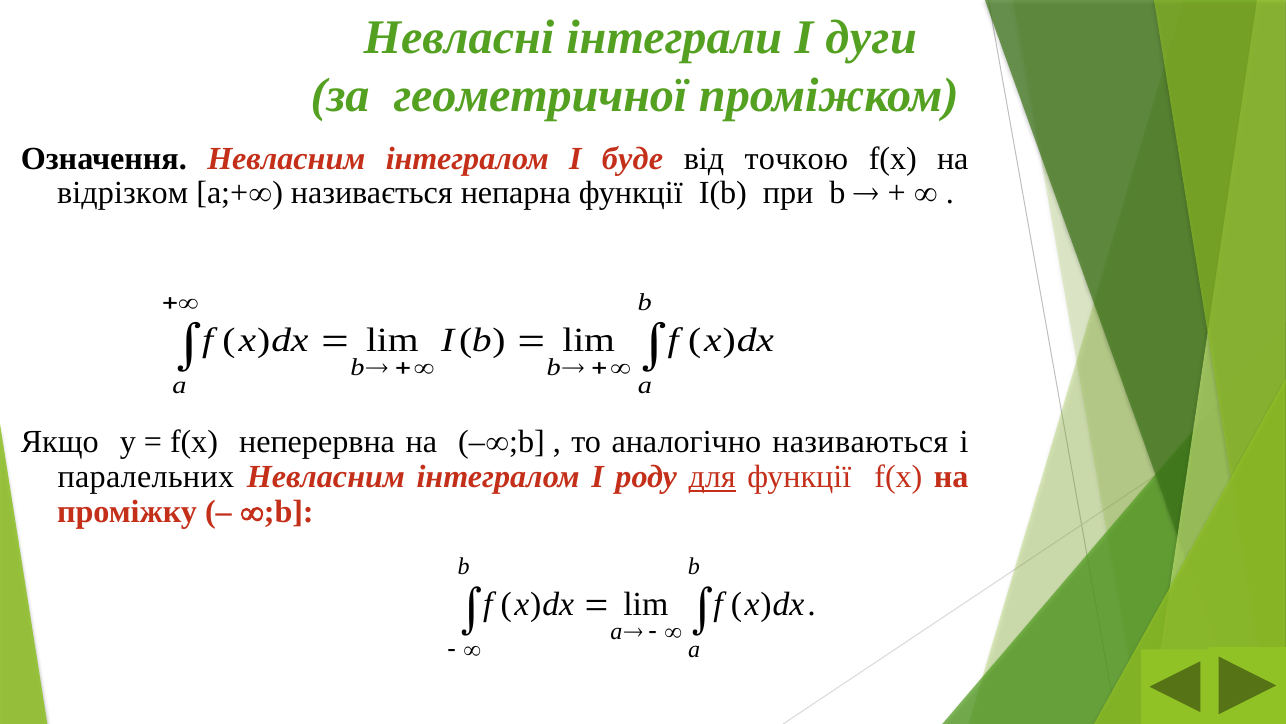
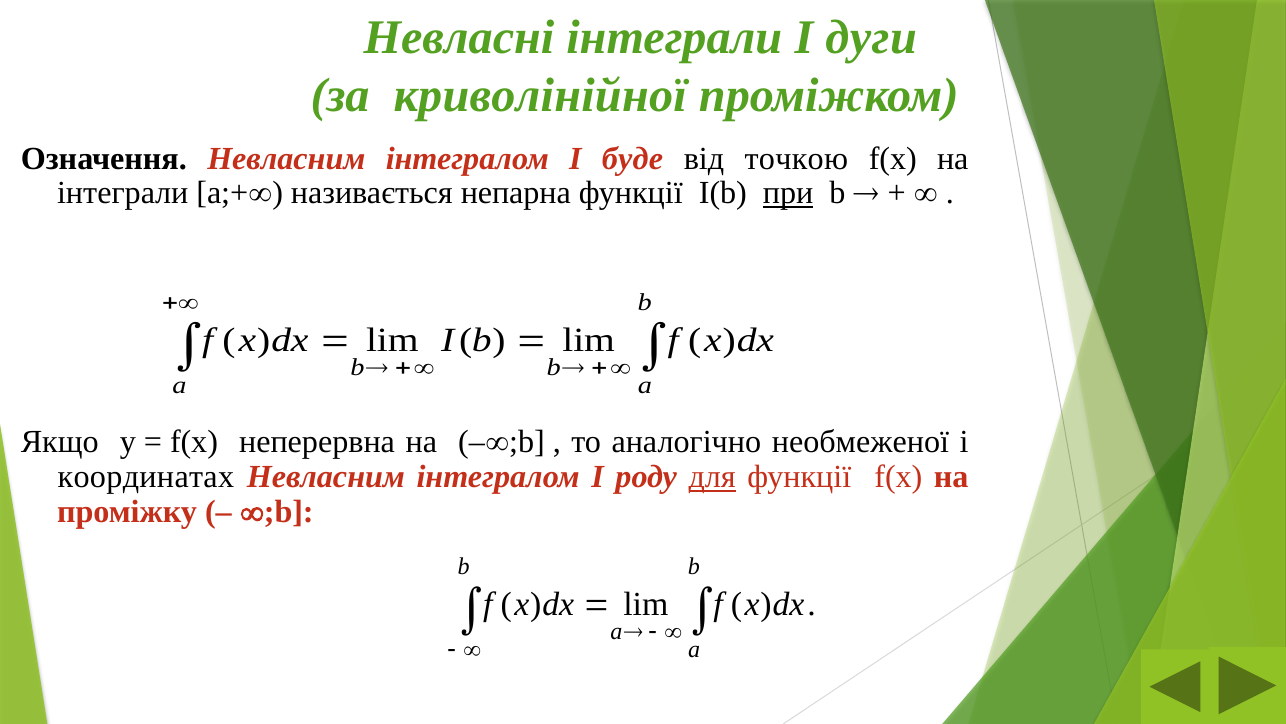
геометричної: геометричної -> криволінійної
відрізком at (123, 193): відрізком -> інтеграли
при underline: none -> present
називаються: називаються -> необмеженої
паралельних: паралельних -> координатах
